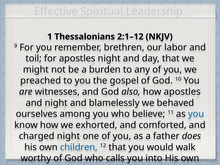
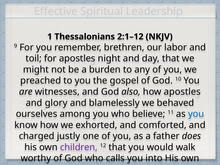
night at (56, 103): night -> glory
charged night: night -> justly
children colour: blue -> purple
